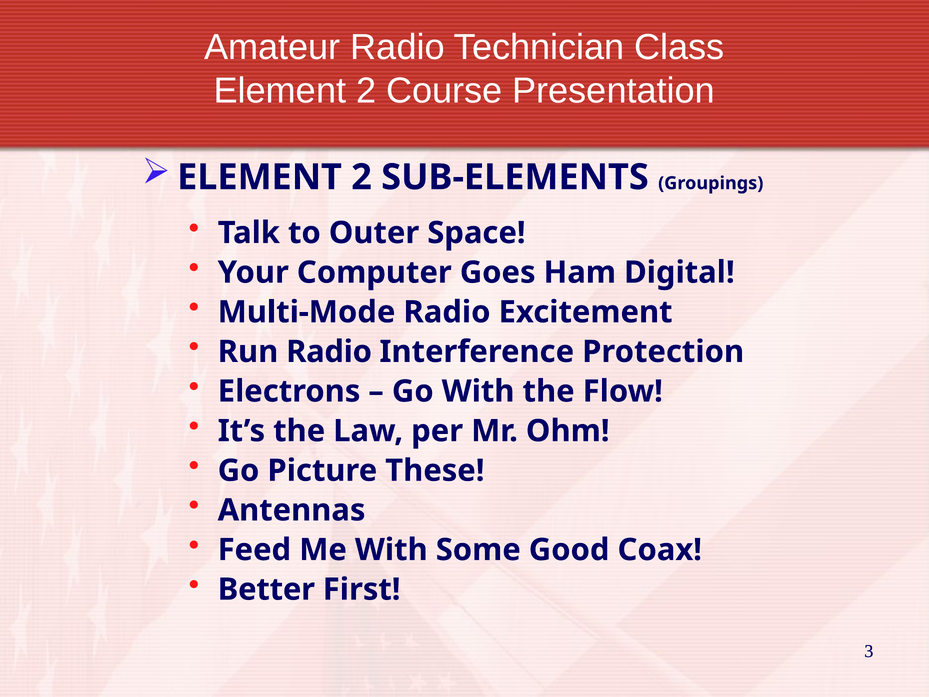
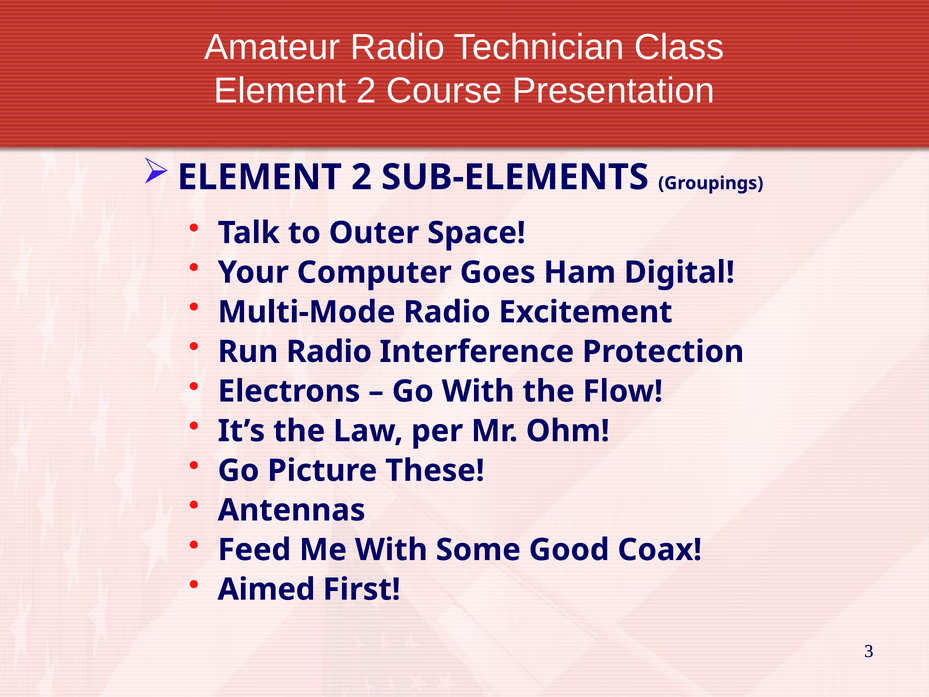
Better: Better -> Aimed
